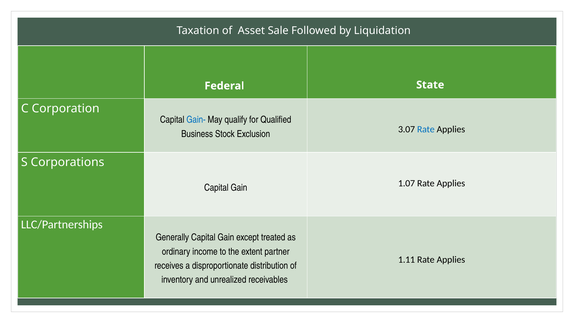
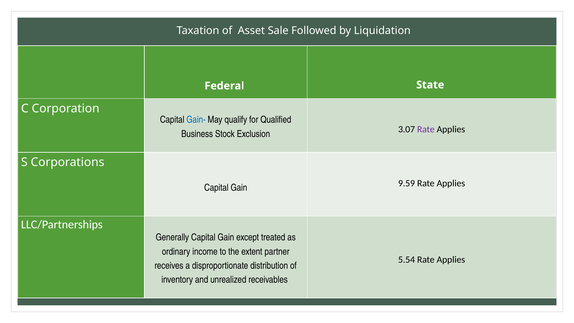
Rate at (426, 129) colour: blue -> purple
1.07: 1.07 -> 9.59
1.11: 1.11 -> 5.54
